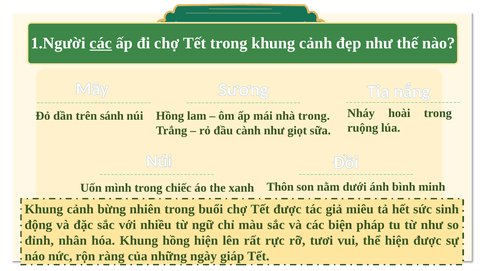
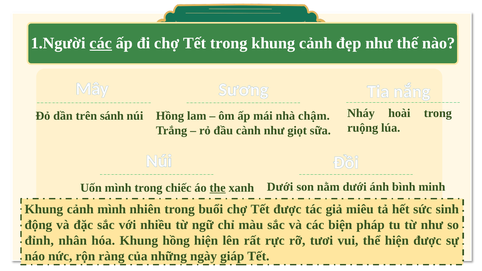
nhà trong: trong -> chậm
the underline: none -> present
xanh Thôn: Thôn -> Dưới
cảnh bừng: bừng -> mình
